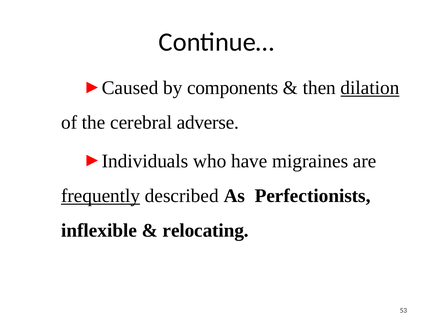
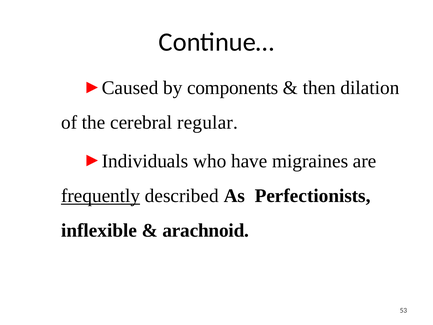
dilation underline: present -> none
adverse: adverse -> regular
relocating: relocating -> arachnoid
